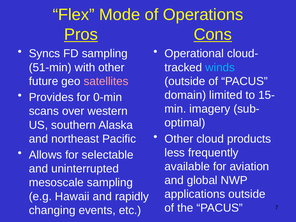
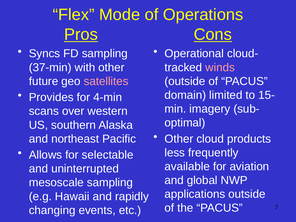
51-min: 51-min -> 37-min
winds colour: light blue -> pink
0-min: 0-min -> 4-min
